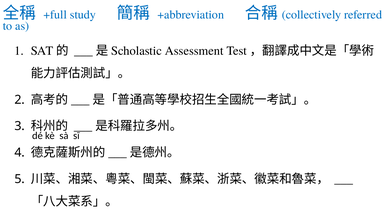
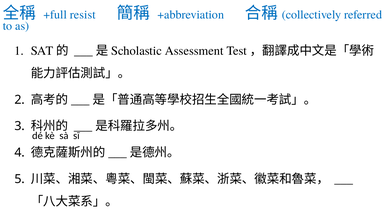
study: study -> resist
